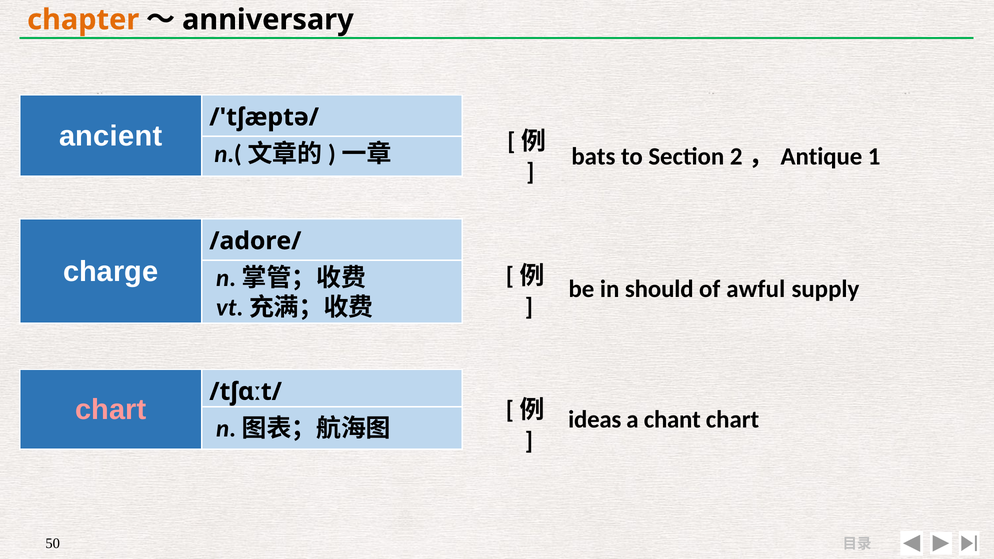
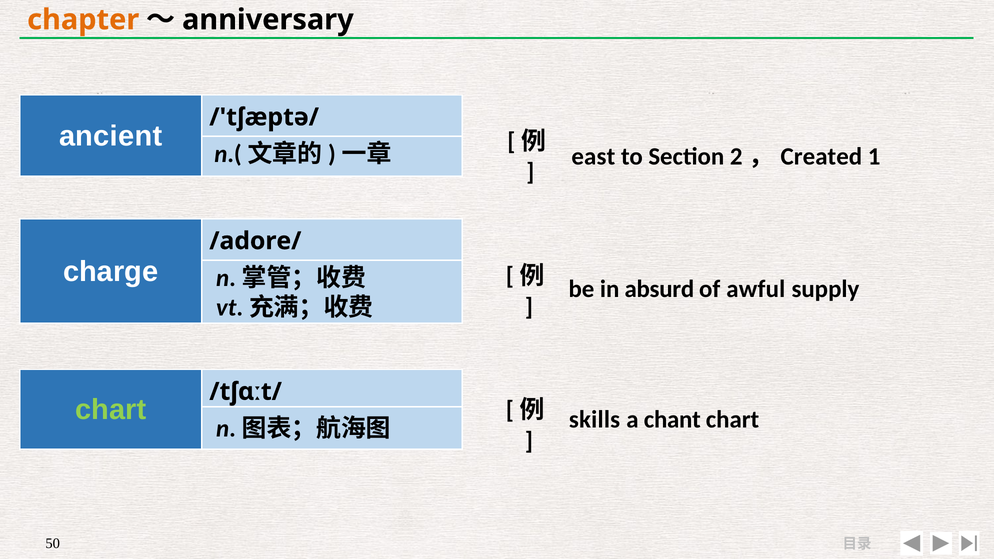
bats: bats -> east
Antique: Antique -> Created
should: should -> absurd
chart at (111, 410) colour: pink -> light green
ideas: ideas -> skills
